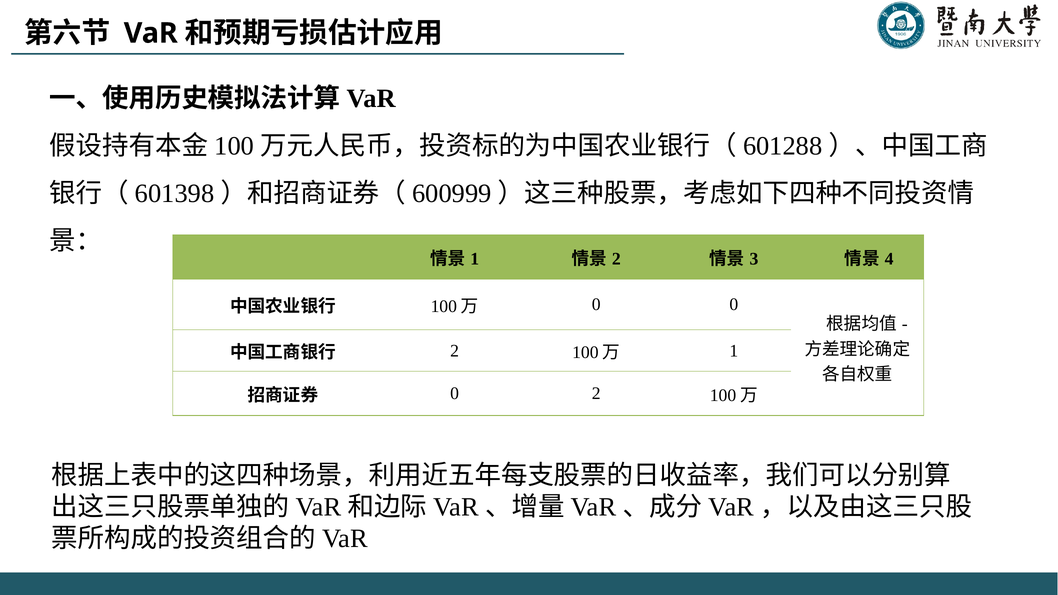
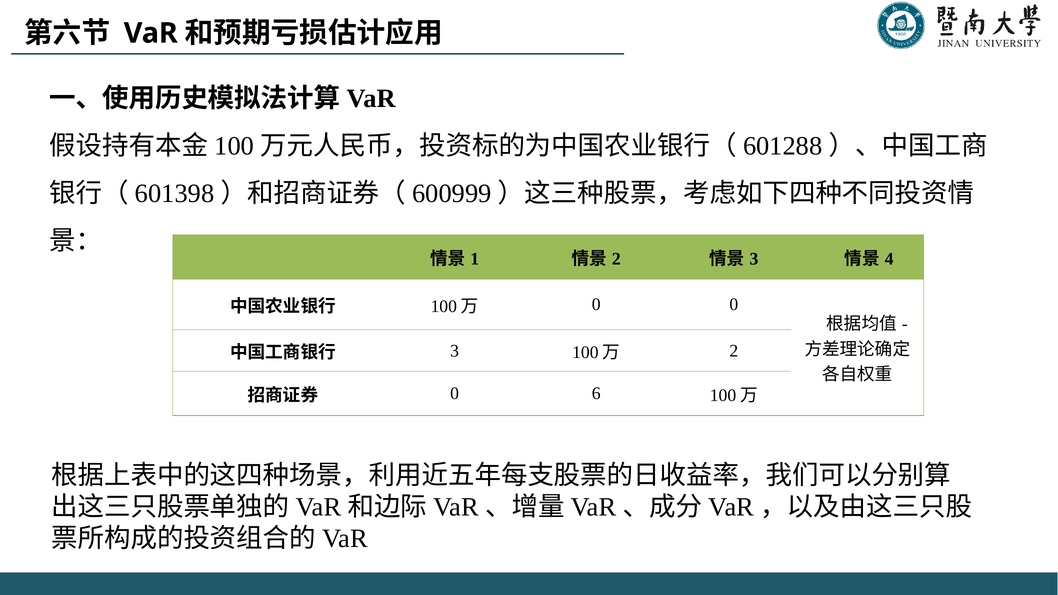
2 at (455, 351): 2 -> 3
1 at (734, 351): 1 -> 2
0 2: 2 -> 6
